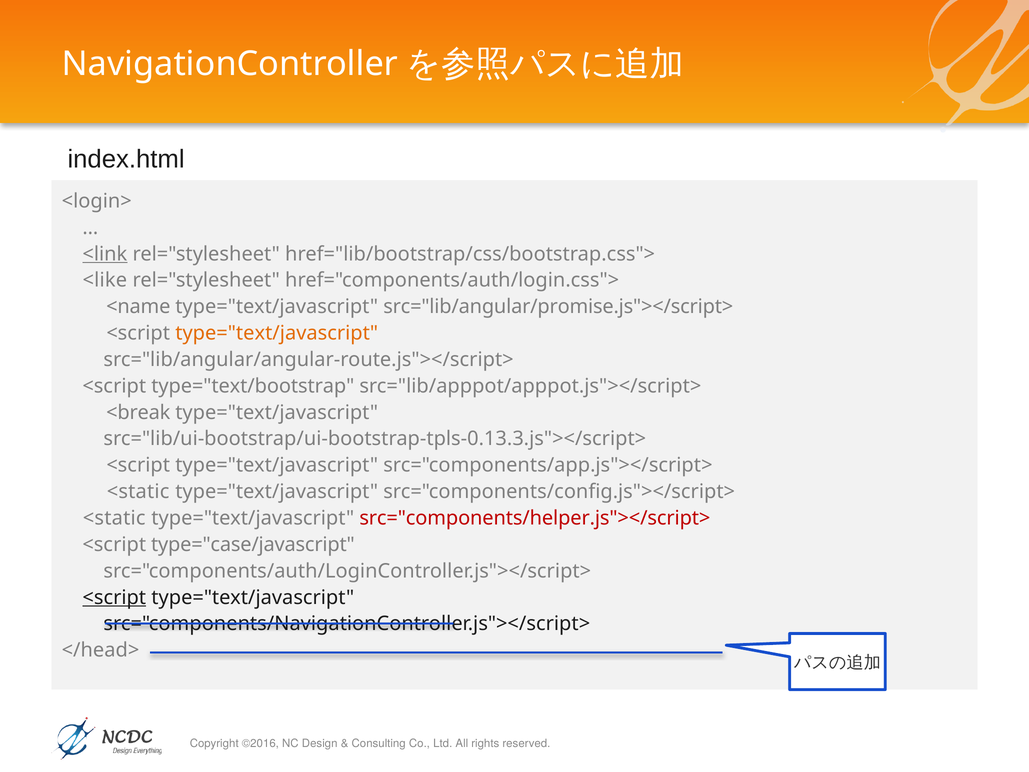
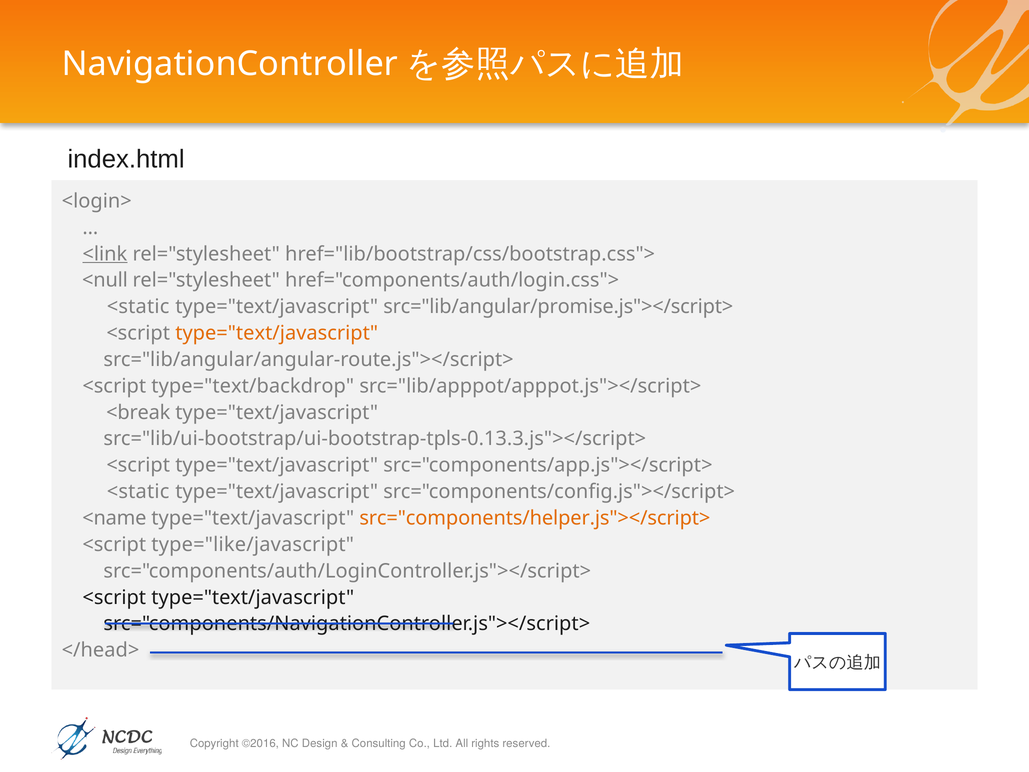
<like: <like -> <null
<name at (138, 307): <name -> <static
type="text/bootstrap: type="text/bootstrap -> type="text/backdrop
<static at (114, 518): <static -> <name
src="components/helper.js"></script> colour: red -> orange
type="case/javascript: type="case/javascript -> type="like/javascript
<script at (114, 597) underline: present -> none
